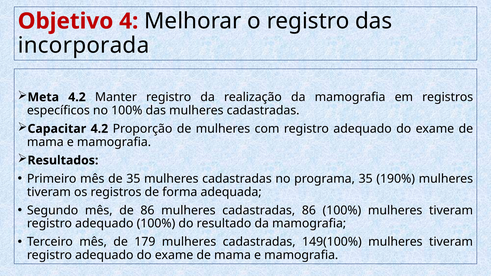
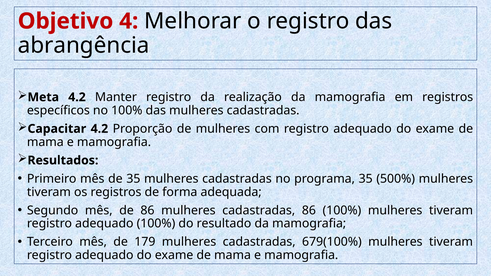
incorporada: incorporada -> abrangência
190%: 190% -> 500%
149(100%: 149(100% -> 679(100%
